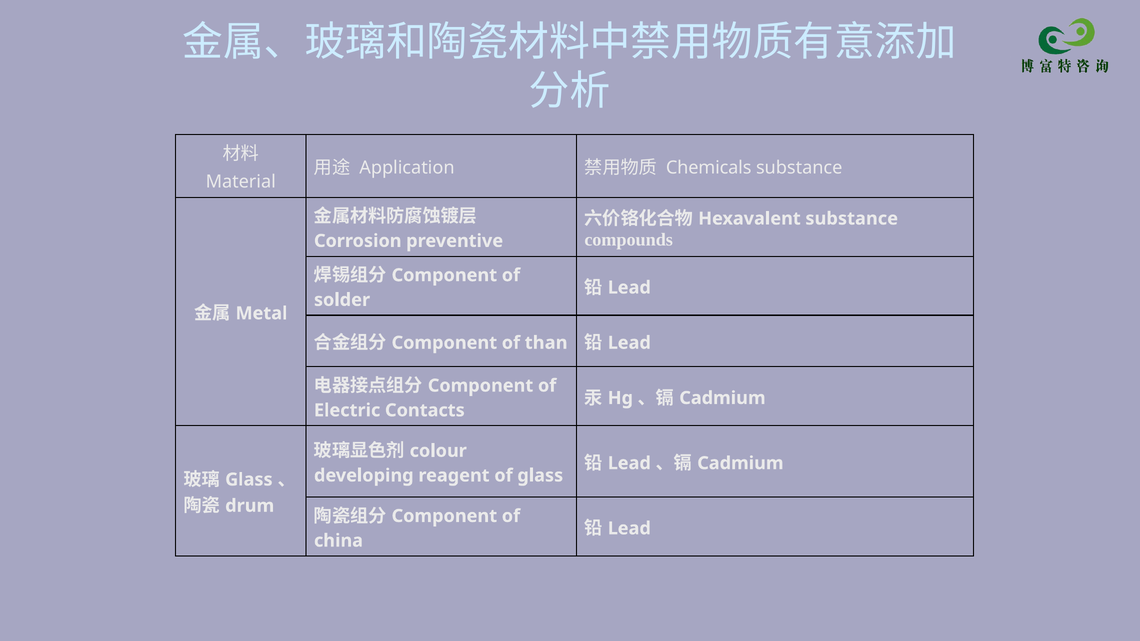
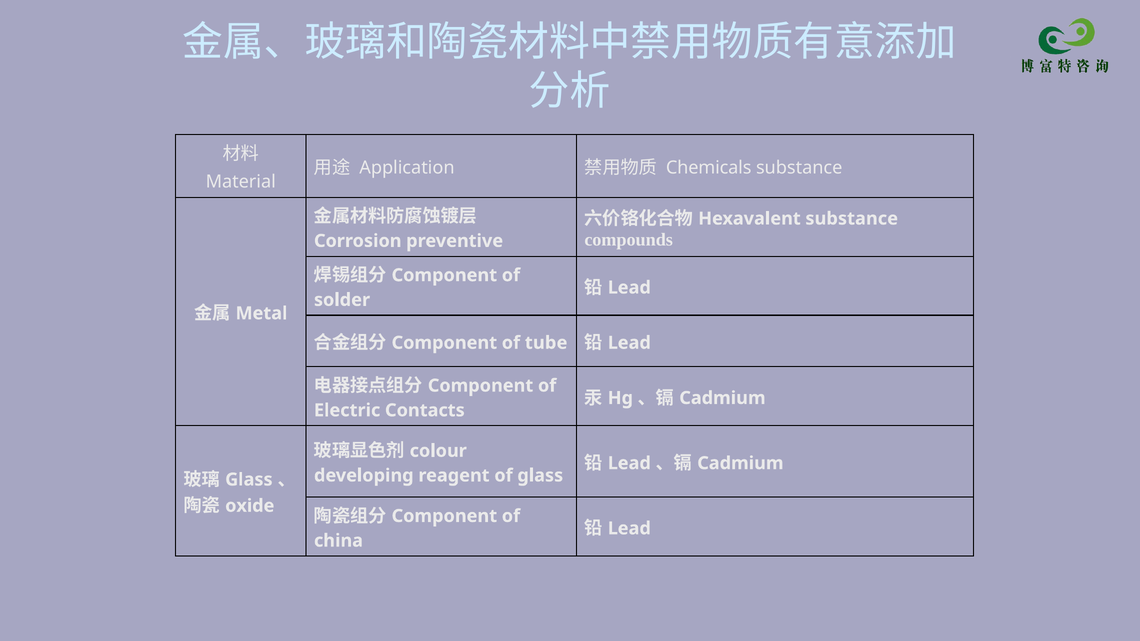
than: than -> tube
drum: drum -> oxide
